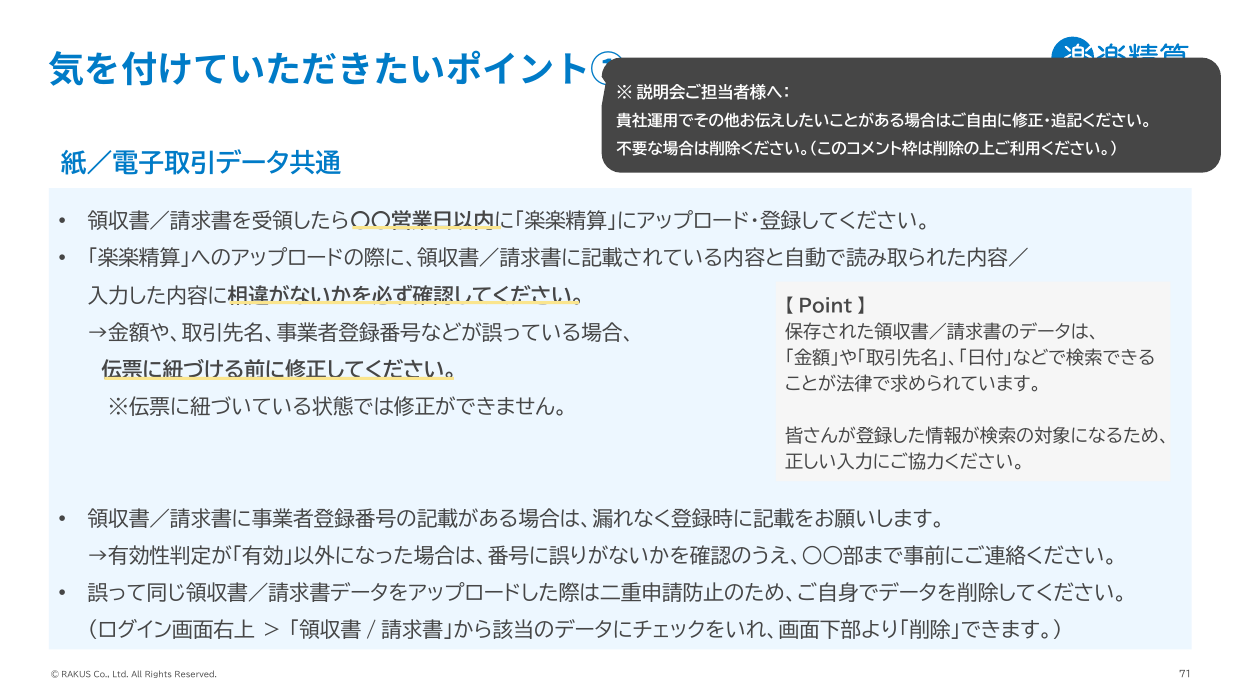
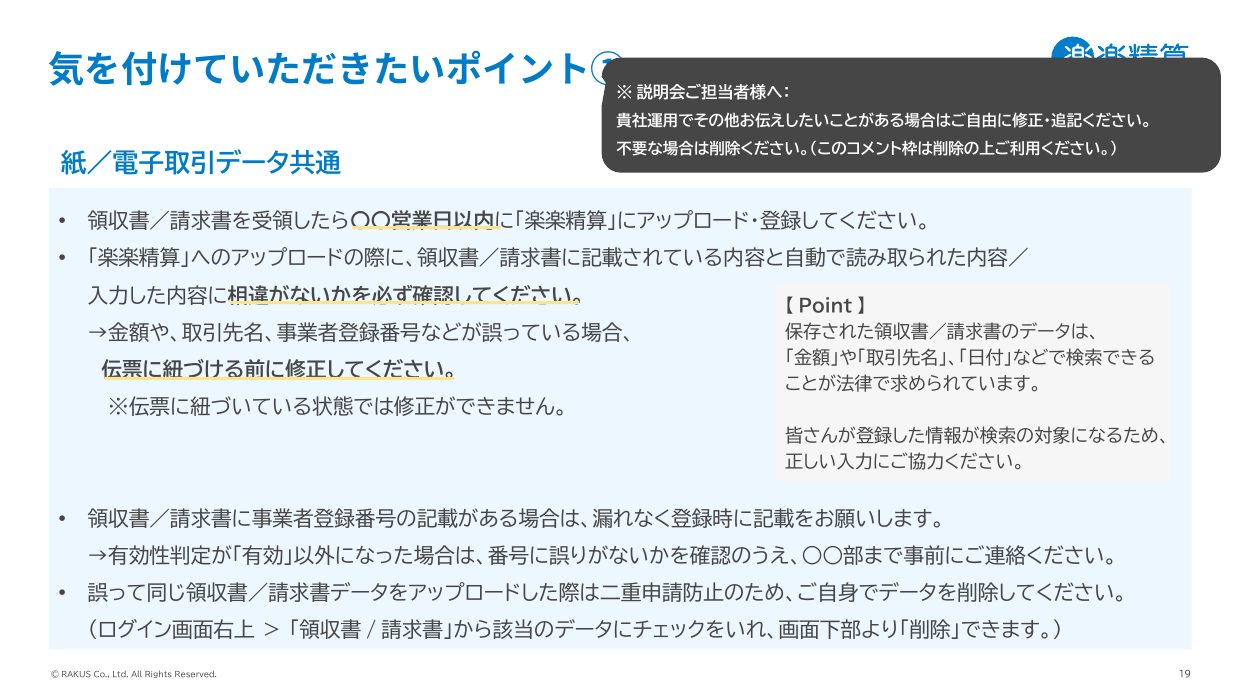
71: 71 -> 19
